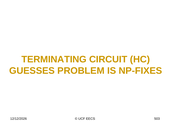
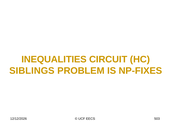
TERMINATING: TERMINATING -> INEQUALITIES
GUESSES: GUESSES -> SIBLINGS
